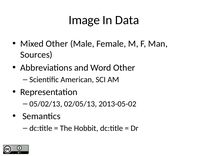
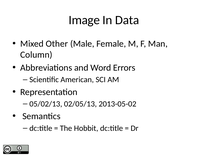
Sources: Sources -> Column
Word Other: Other -> Errors
